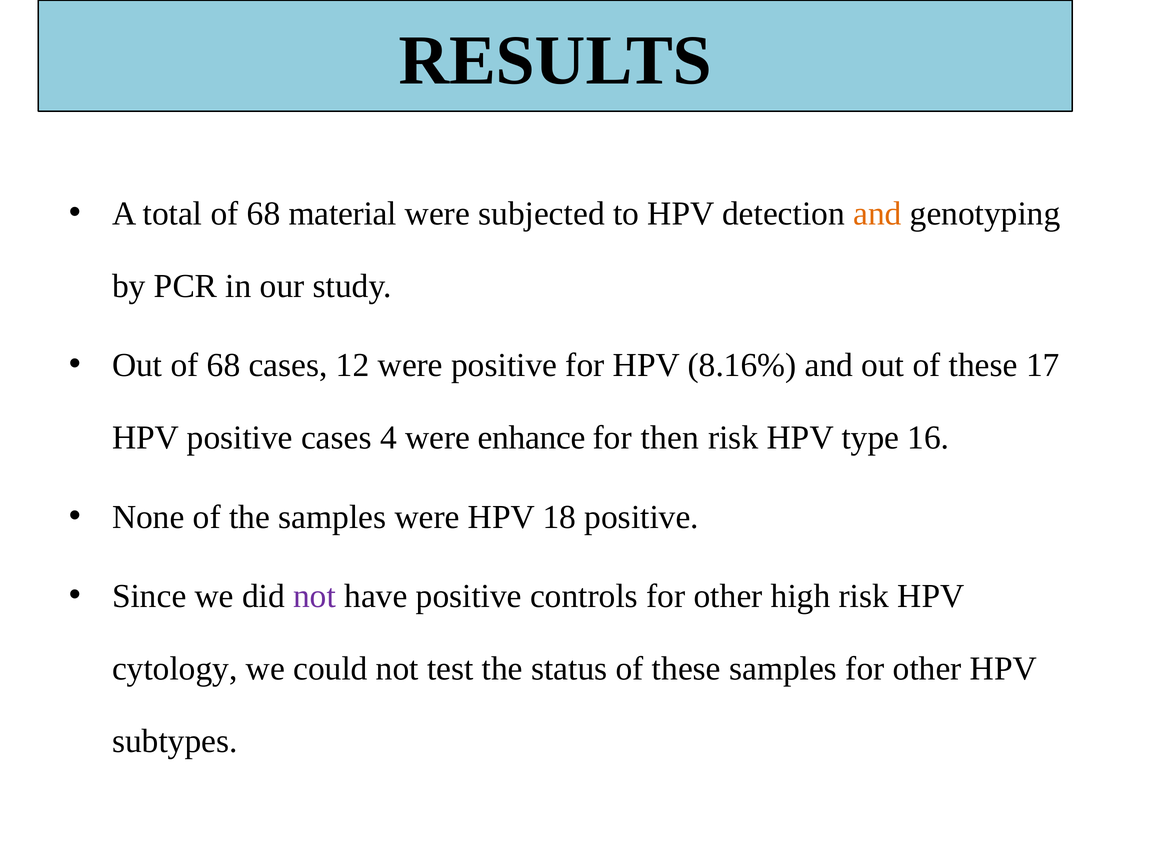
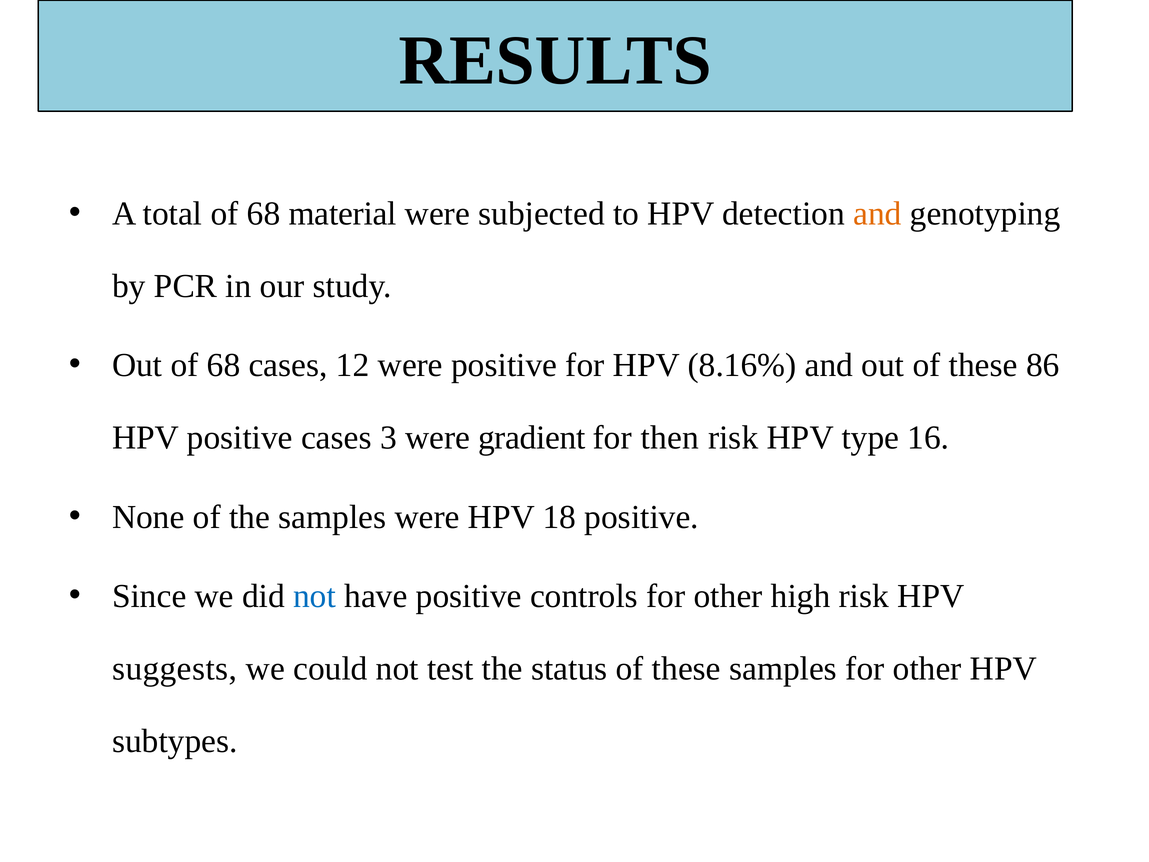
17: 17 -> 86
4: 4 -> 3
enhance: enhance -> gradient
not at (315, 596) colour: purple -> blue
cytology: cytology -> suggests
